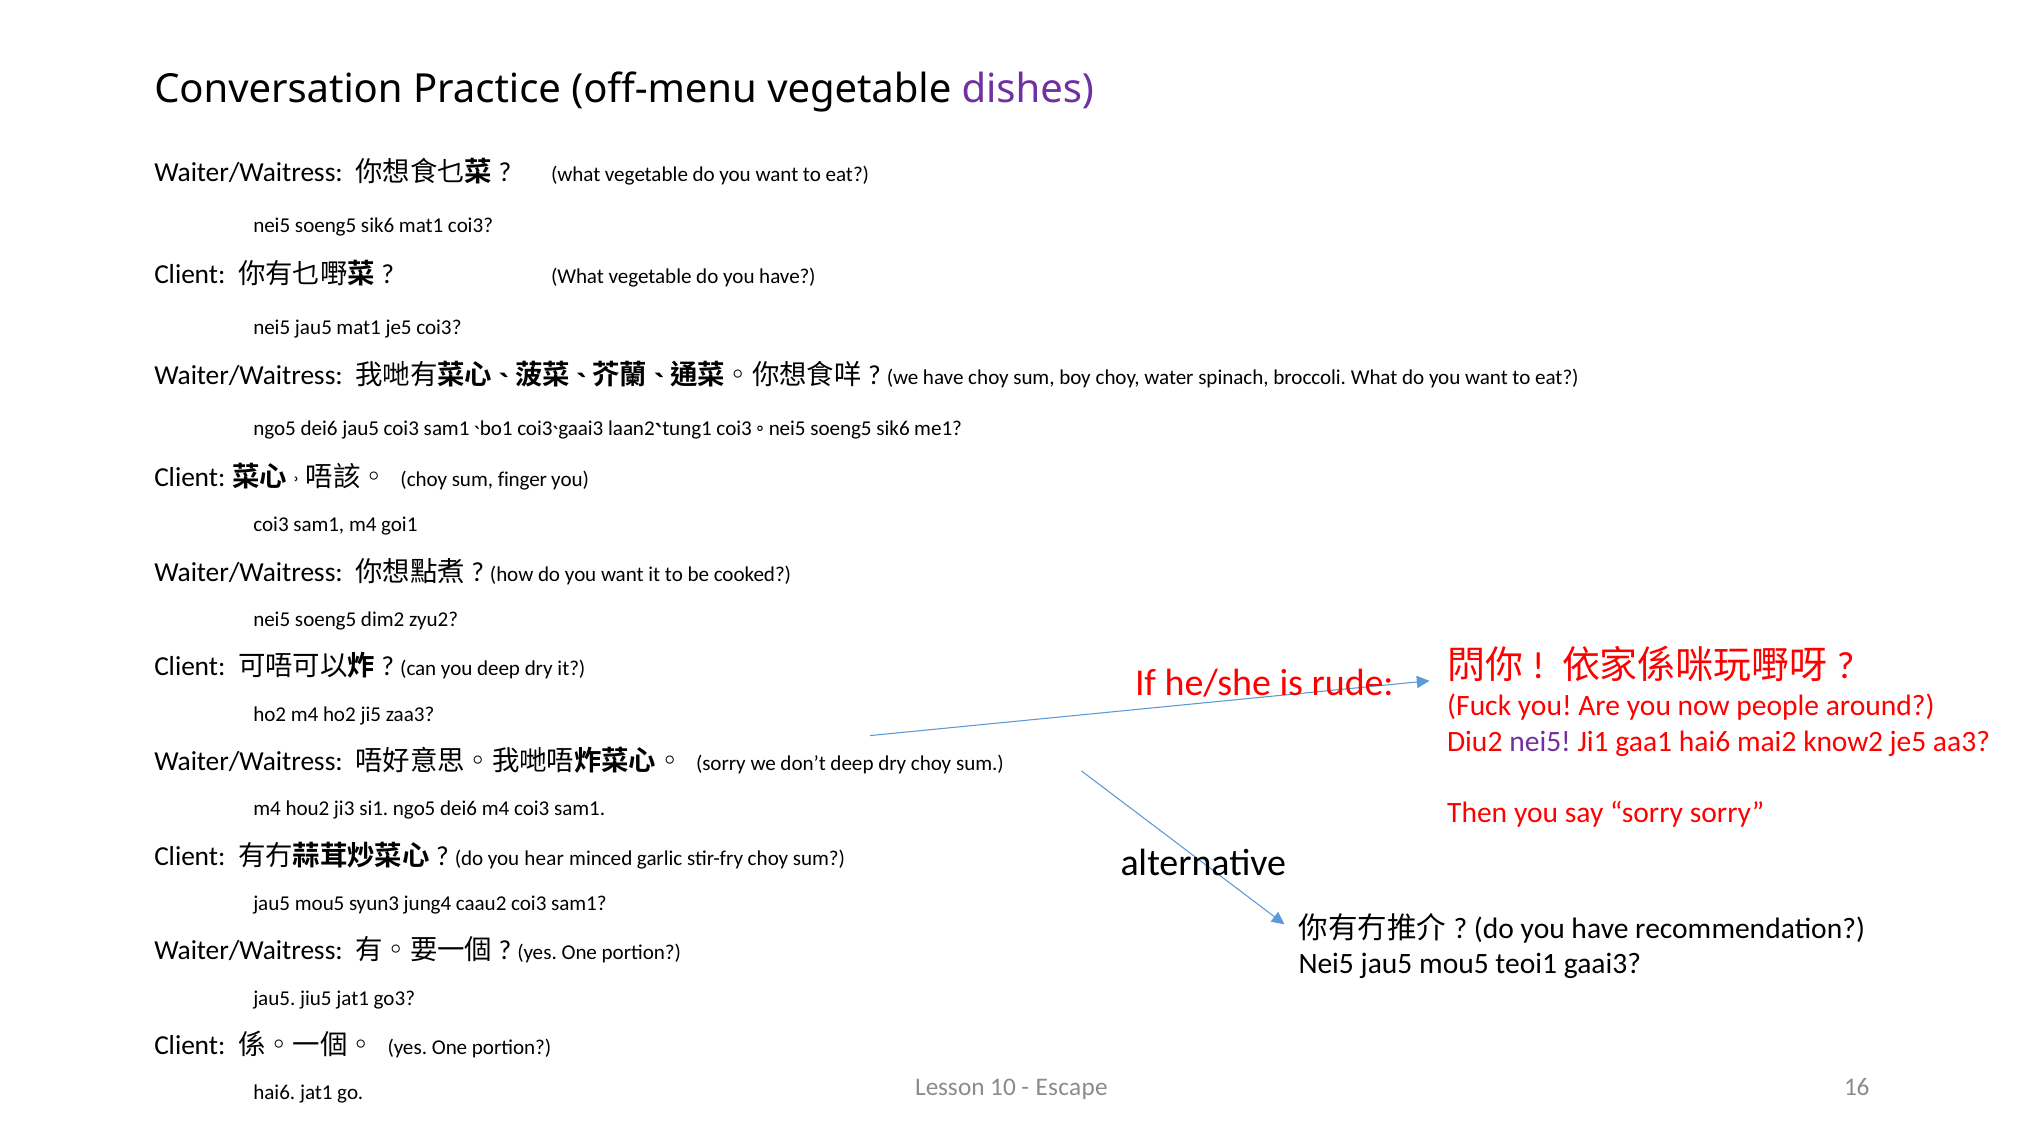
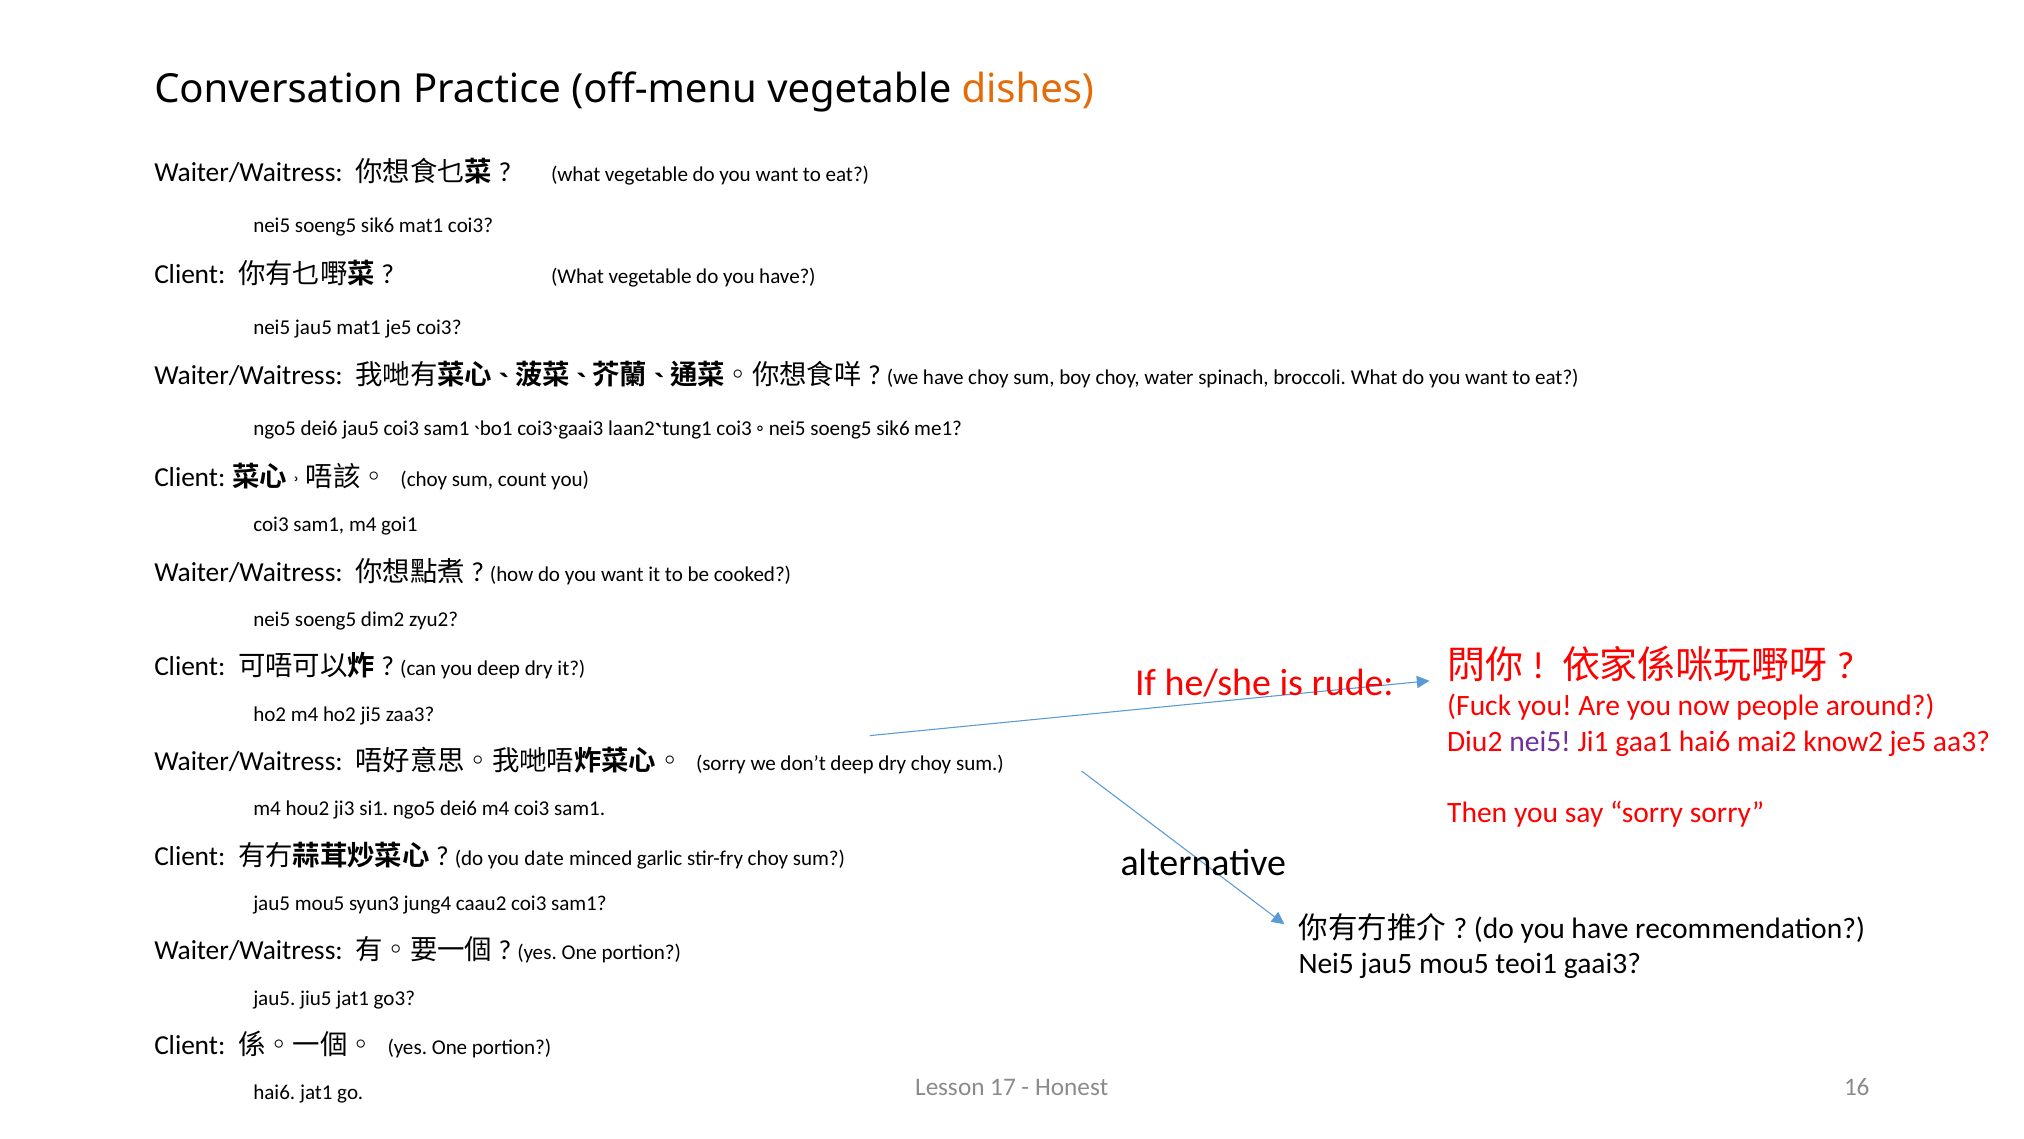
dishes colour: purple -> orange
finger: finger -> count
hear: hear -> date
10: 10 -> 17
Escape: Escape -> Honest
